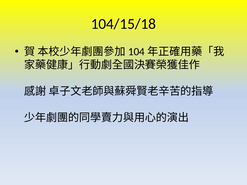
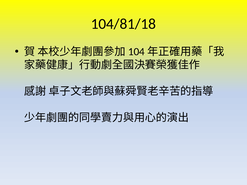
104/15/18: 104/15/18 -> 104/81/18
